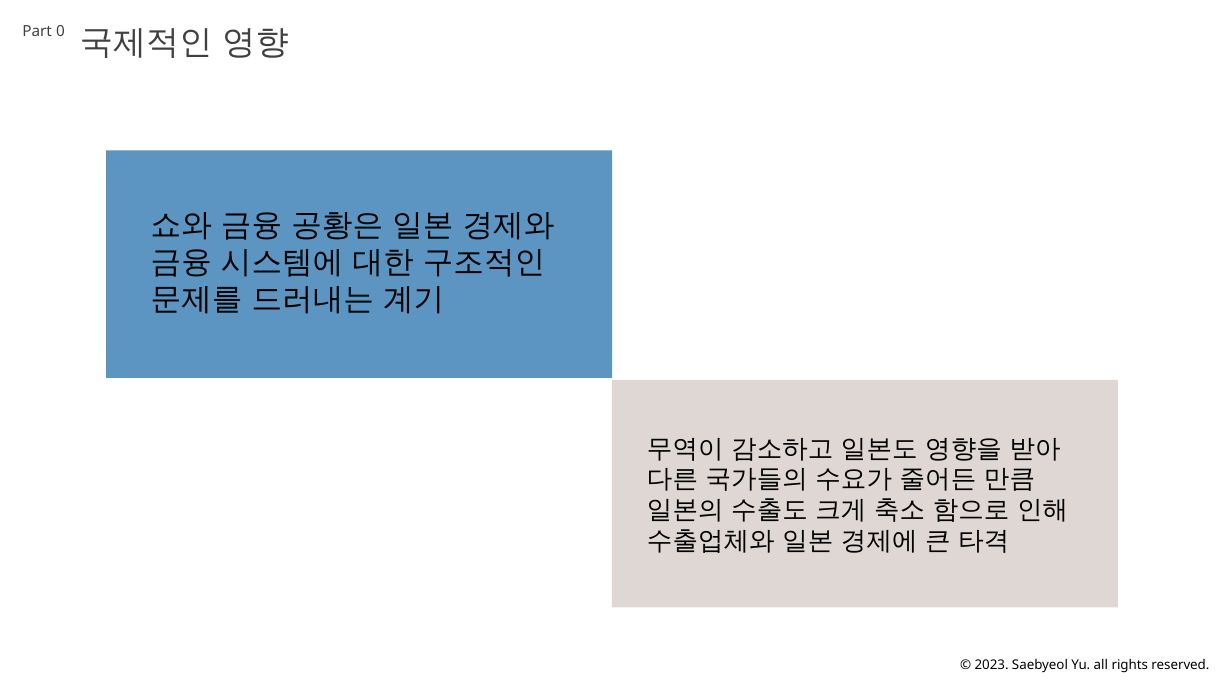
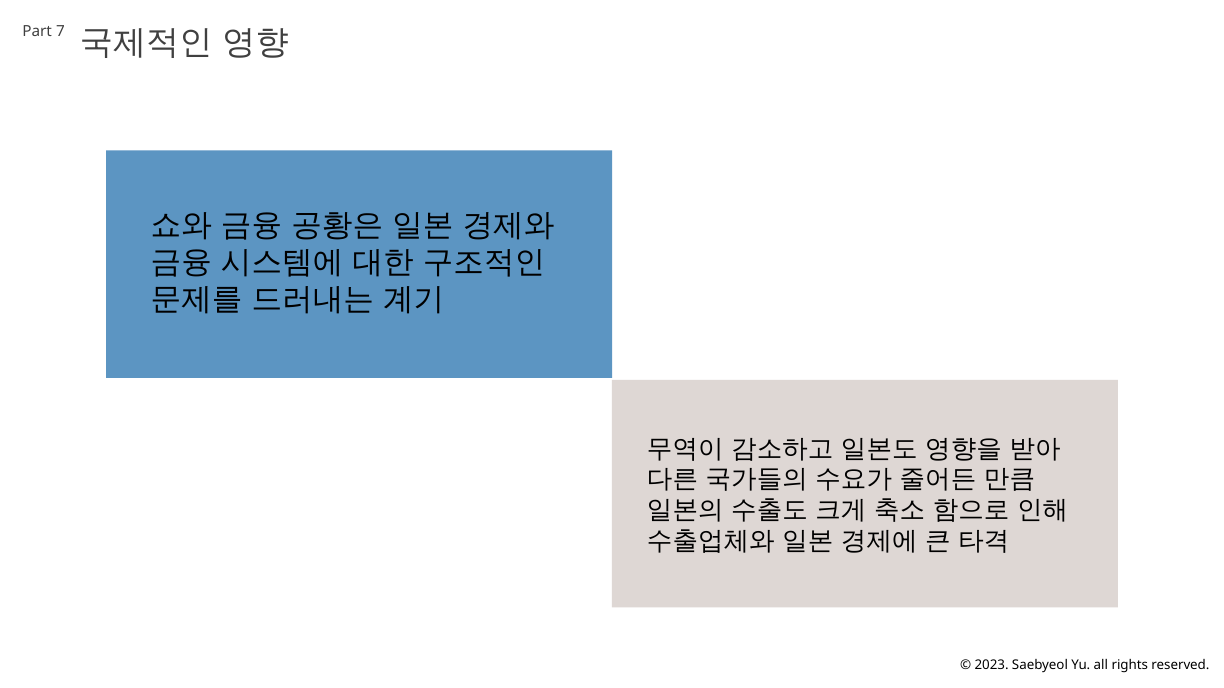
0: 0 -> 7
